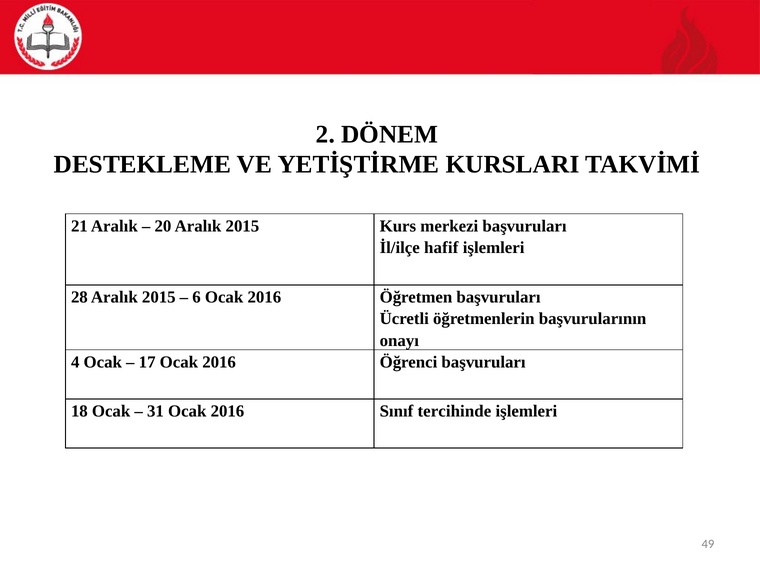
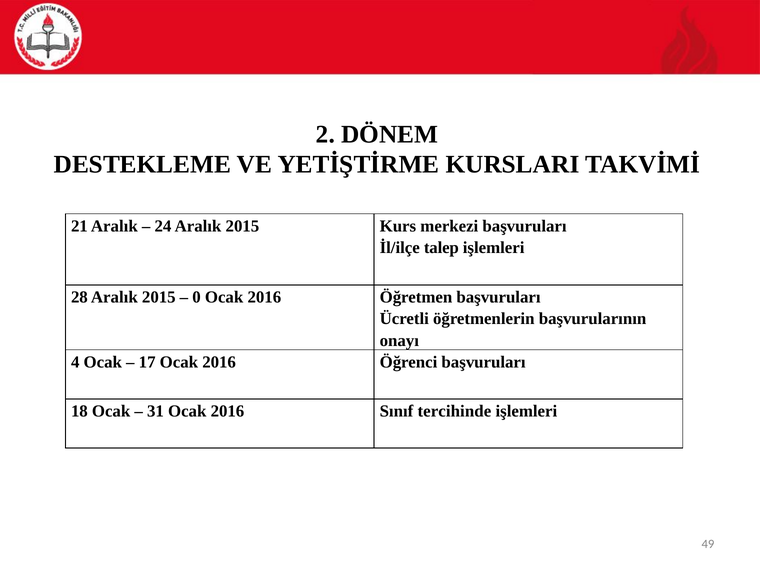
20: 20 -> 24
hafif: hafif -> talep
6: 6 -> 0
